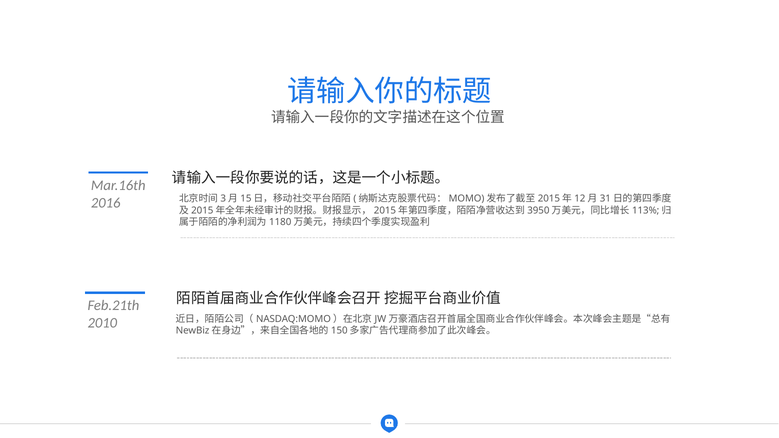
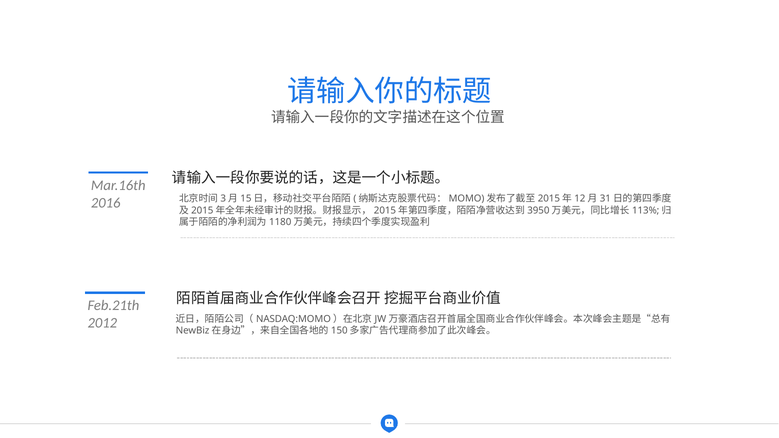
2010: 2010 -> 2012
